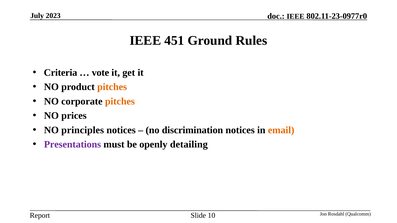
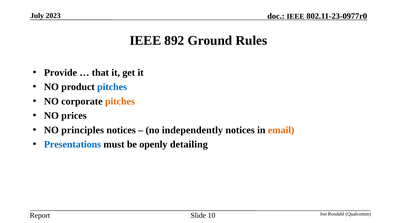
451: 451 -> 892
Criteria: Criteria -> Provide
vote: vote -> that
pitches at (112, 87) colour: orange -> blue
discrimination: discrimination -> independently
Presentations colour: purple -> blue
